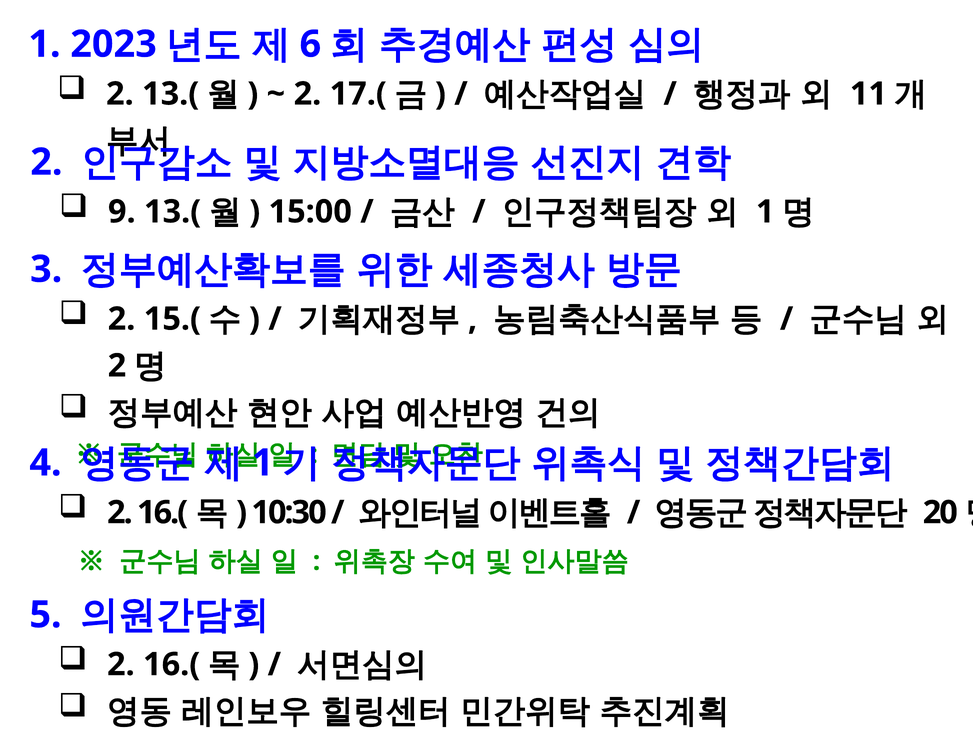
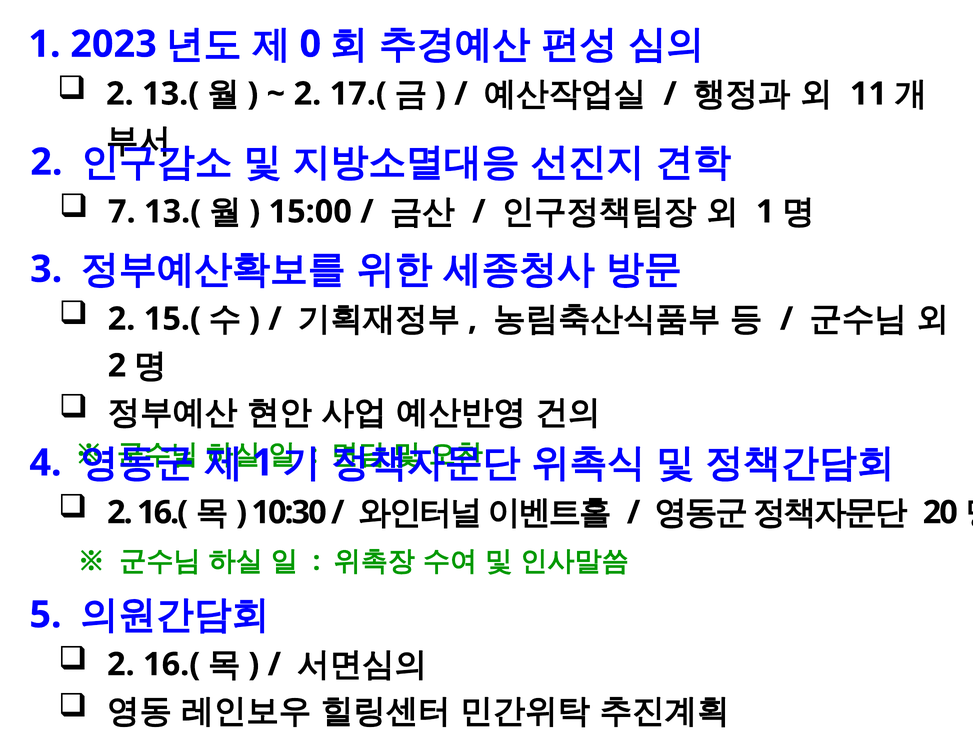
6: 6 -> 0
9: 9 -> 7
